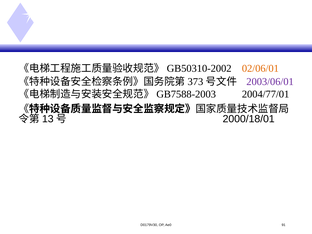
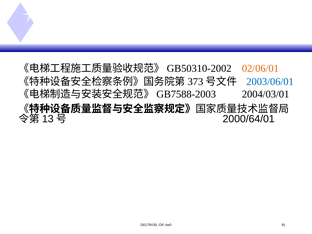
2003/06/01 colour: purple -> blue
2004/77/01: 2004/77/01 -> 2004/03/01
2000/18/01: 2000/18/01 -> 2000/64/01
